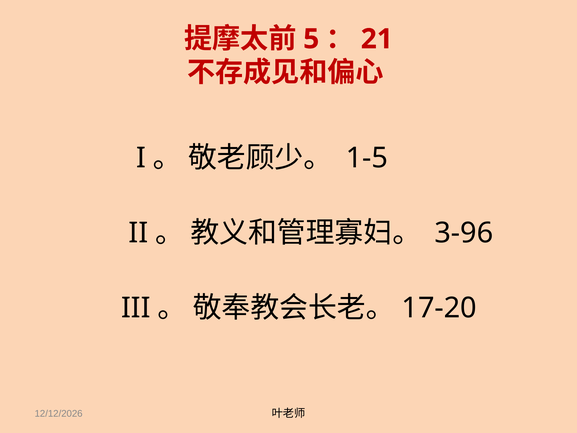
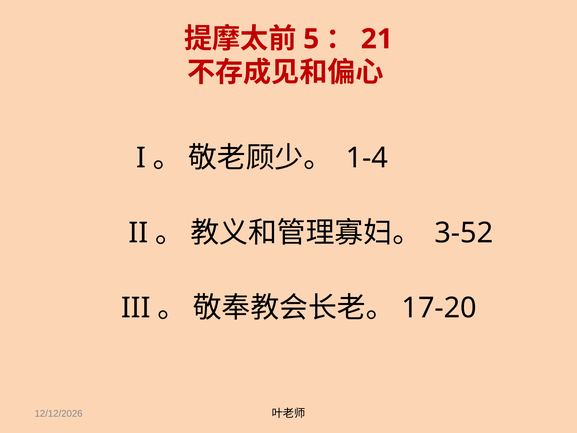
1-5: 1-5 -> 1-4
3-96: 3-96 -> 3-52
